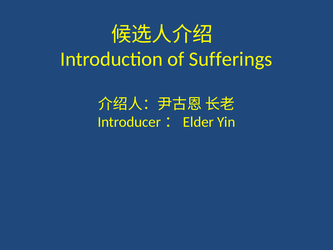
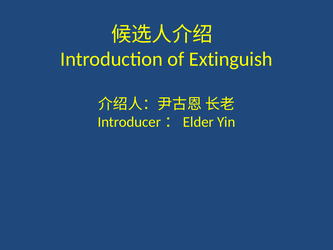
Sufferings: Sufferings -> Extinguish
